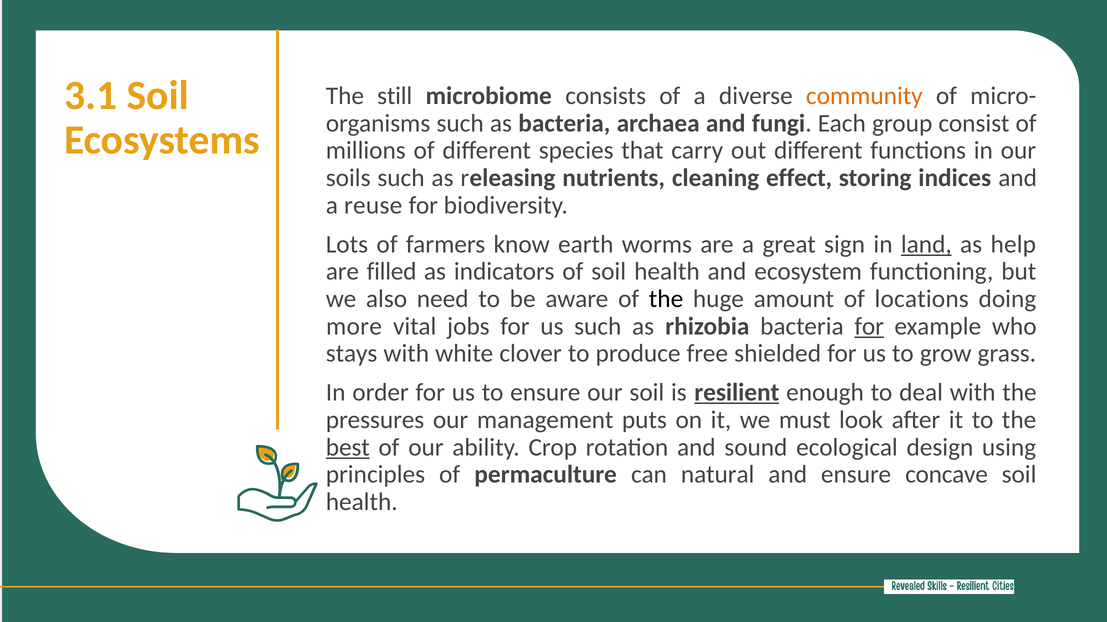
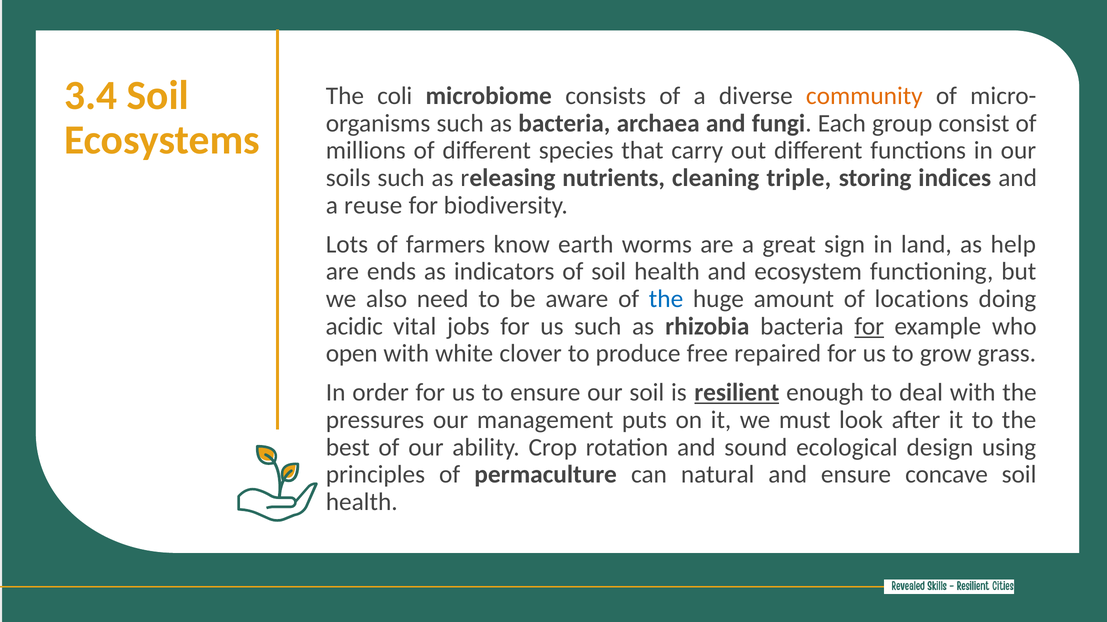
3.1: 3.1 -> 3.4
still: still -> coli
effect: effect -> triple
land underline: present -> none
filled: filled -> ends
the at (666, 299) colour: black -> blue
more: more -> acidic
stays: stays -> open
shielded: shielded -> repaired
best underline: present -> none
